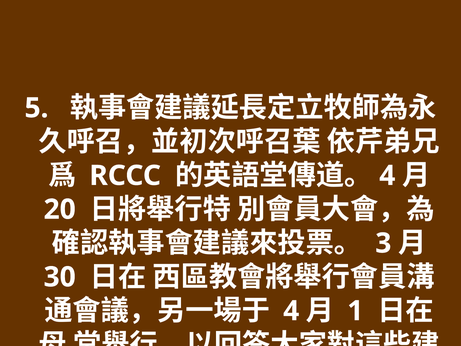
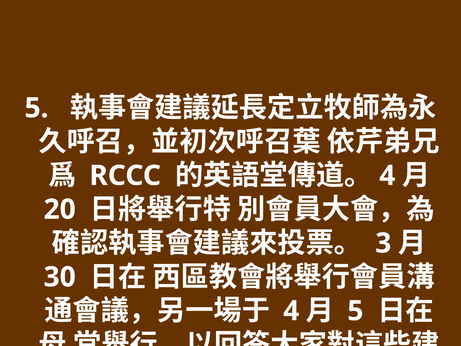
1 at (355, 311): 1 -> 5
